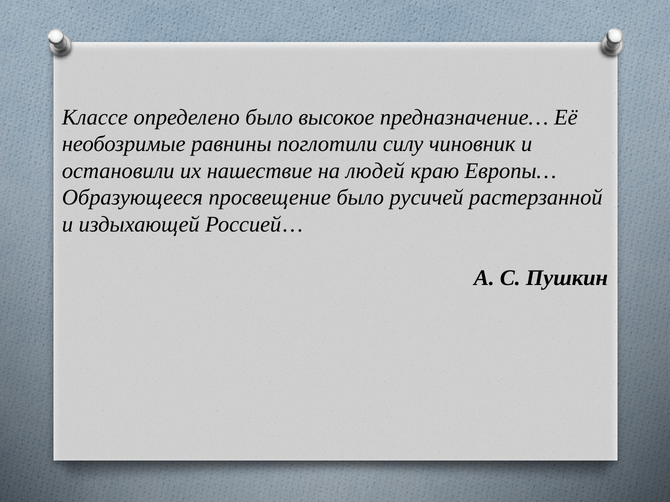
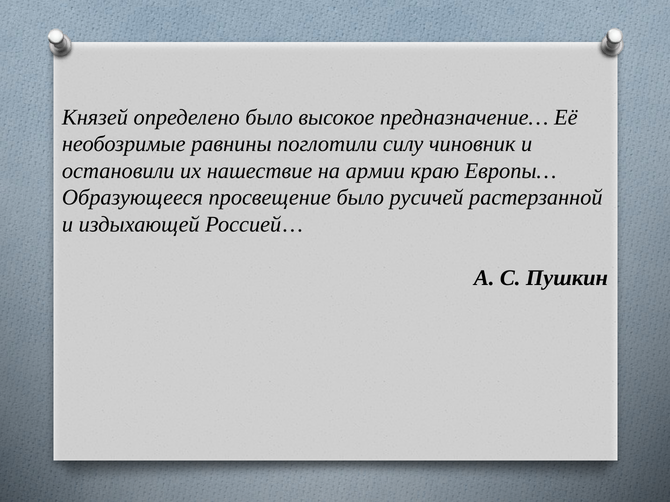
Классе: Классе -> Князей
людей: людей -> армии
